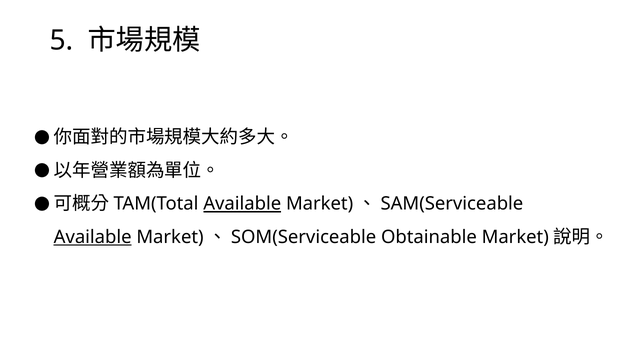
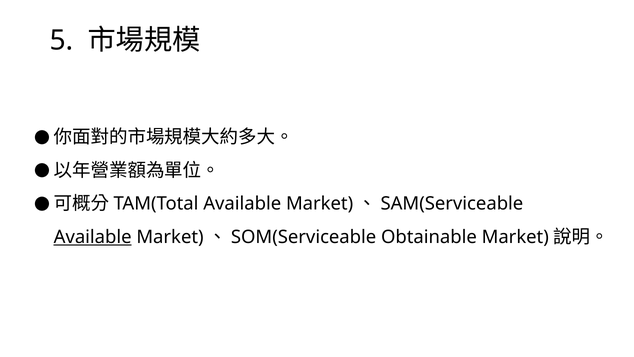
Available at (242, 204) underline: present -> none
